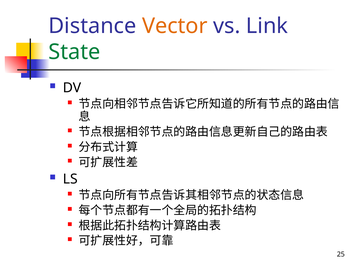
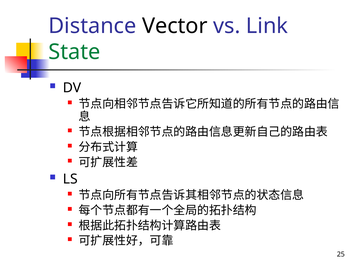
Vector colour: orange -> black
